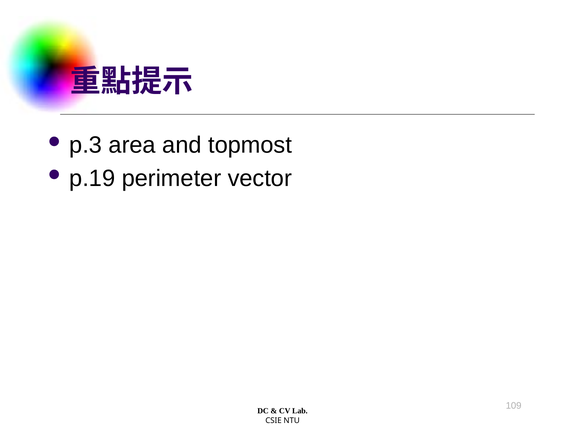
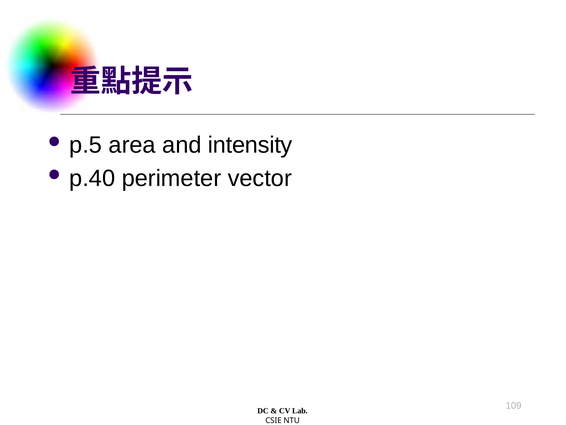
p.3: p.3 -> p.5
topmost: topmost -> intensity
p.19: p.19 -> p.40
